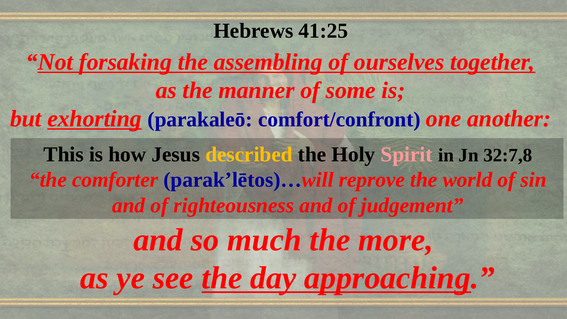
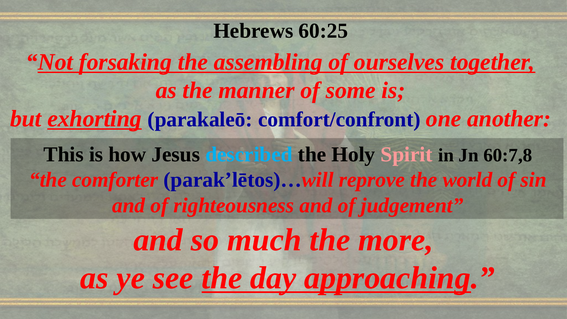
41:25: 41:25 -> 60:25
described colour: yellow -> light blue
32:7,8: 32:7,8 -> 60:7,8
